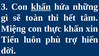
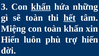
hết underline: none -> present
con thực: thực -> toàn
Tiến at (10, 39): Tiến -> Hiến
